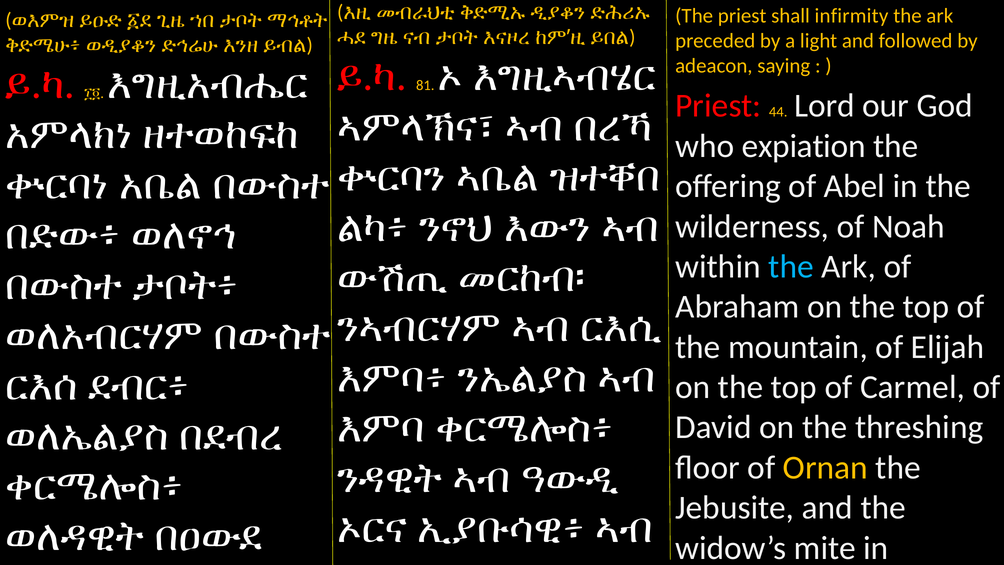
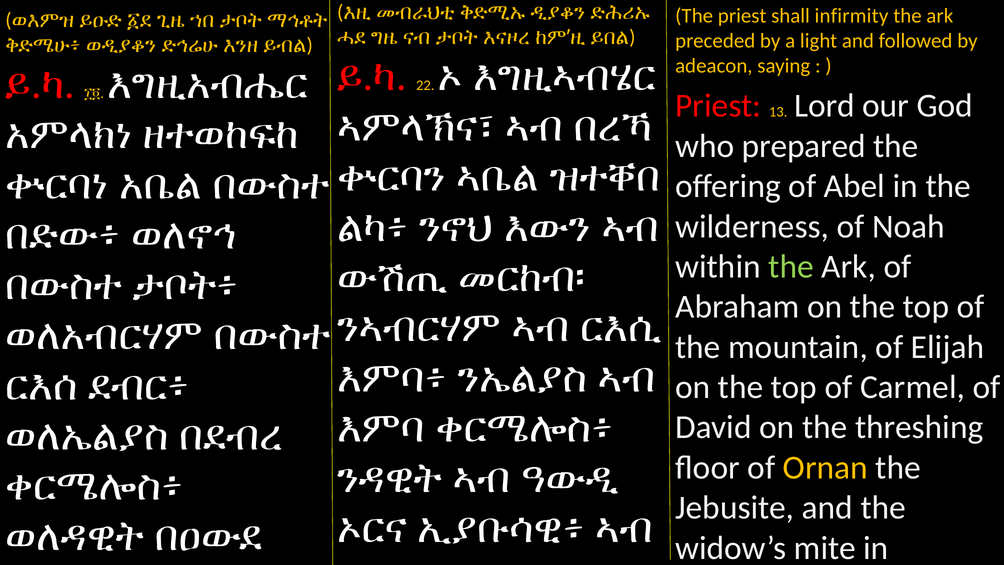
81: 81 -> 22
44: 44 -> 13
expiation: expiation -> prepared
the at (791, 267) colour: light blue -> light green
